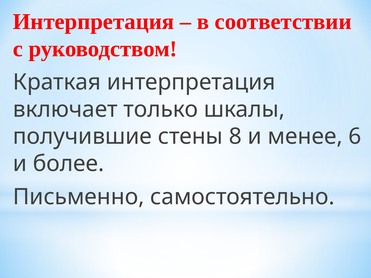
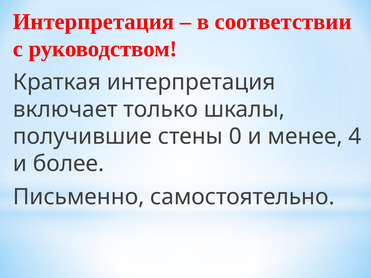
8: 8 -> 0
6: 6 -> 4
